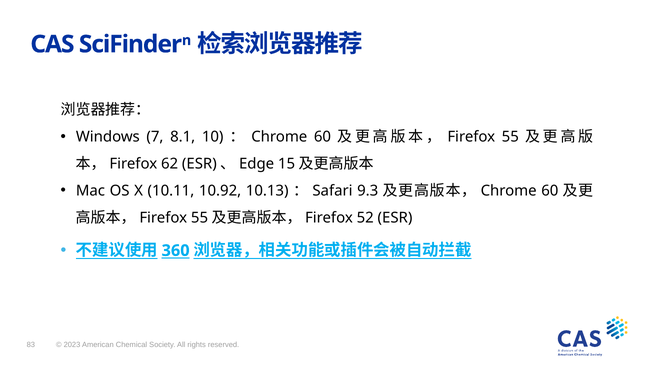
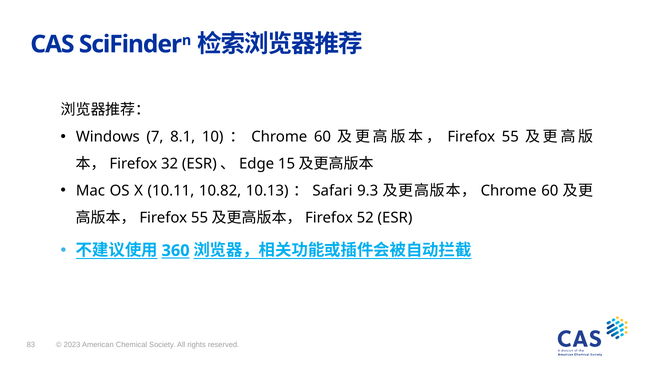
62: 62 -> 32
10.92: 10.92 -> 10.82
